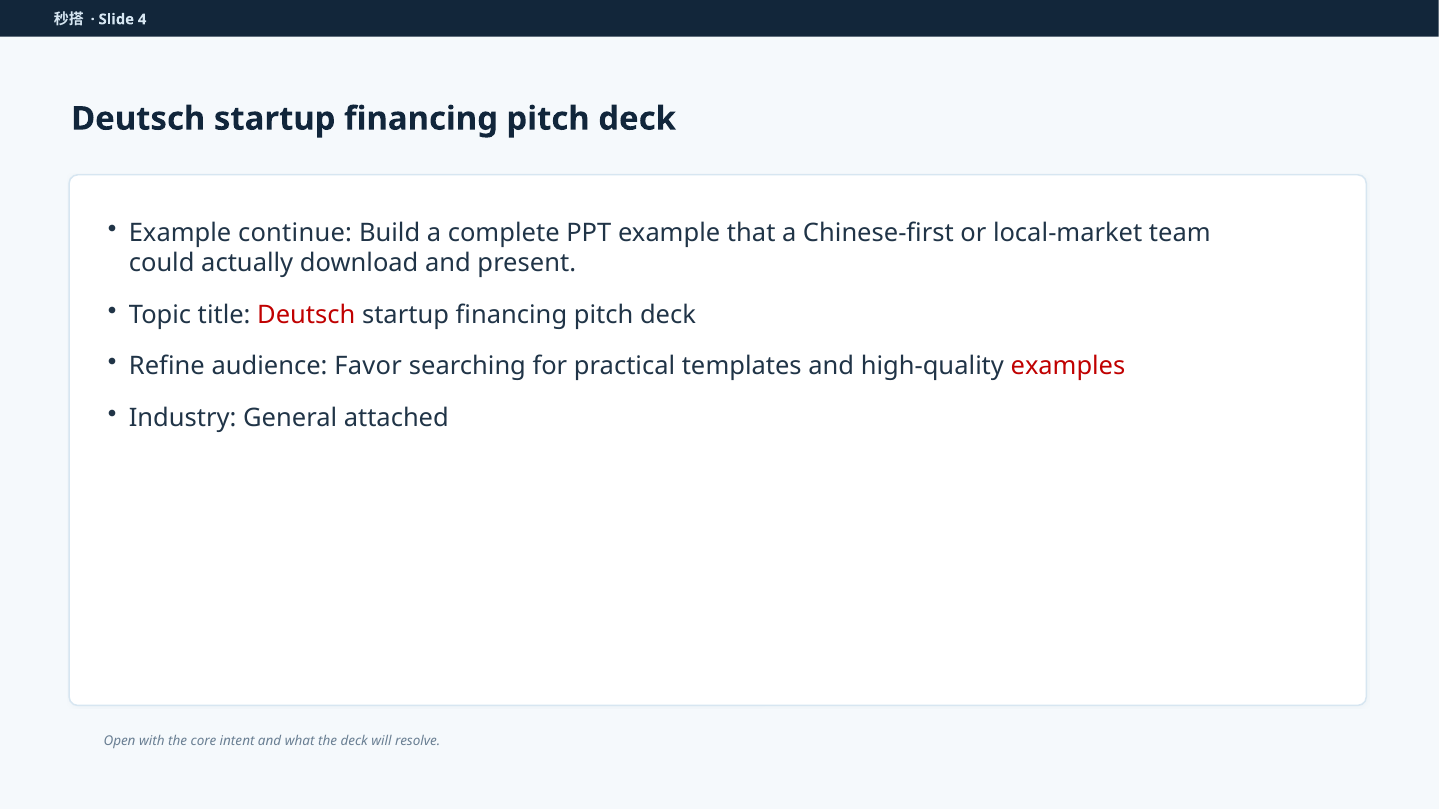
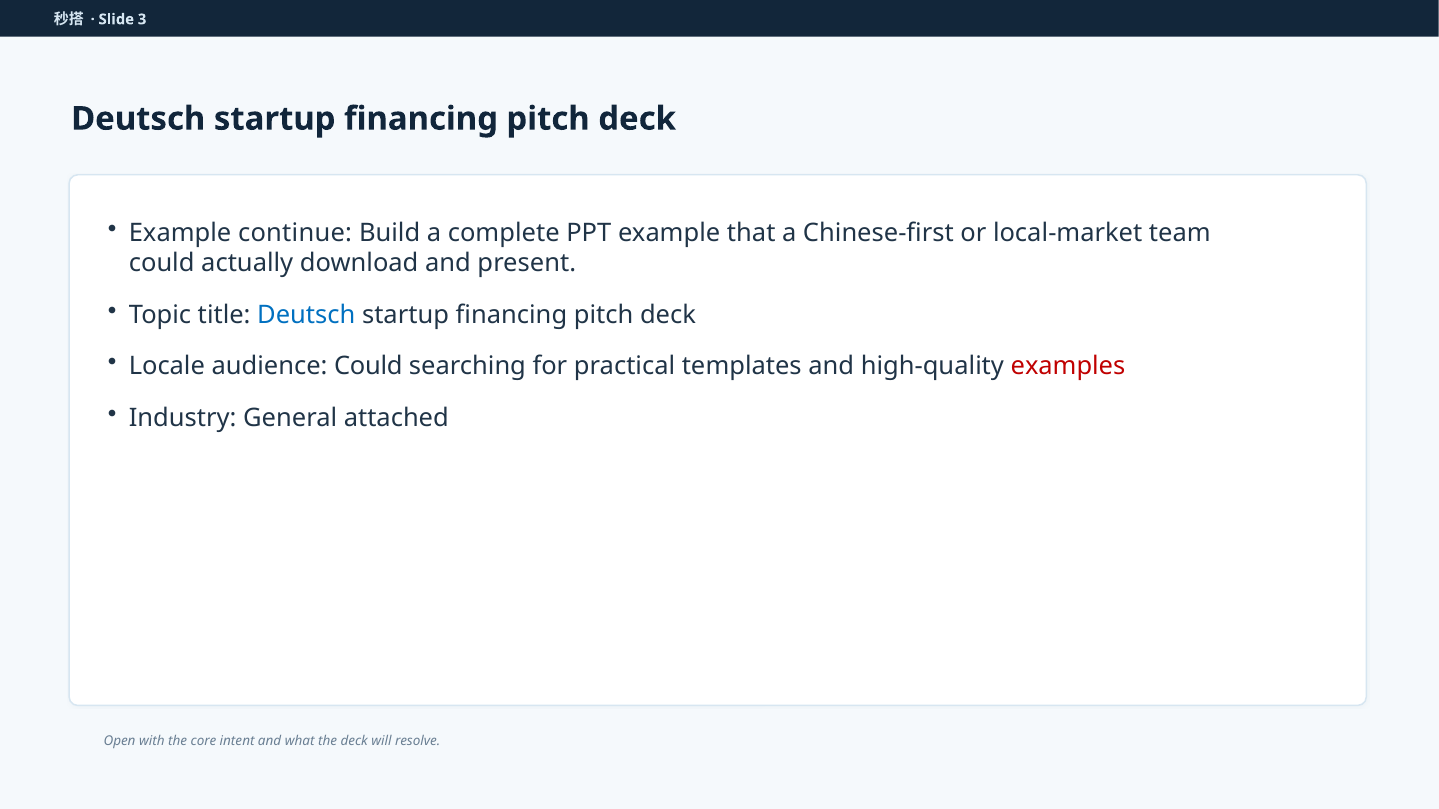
4: 4 -> 3
Deutsch at (306, 315) colour: red -> blue
Refine: Refine -> Locale
audience Favor: Favor -> Could
